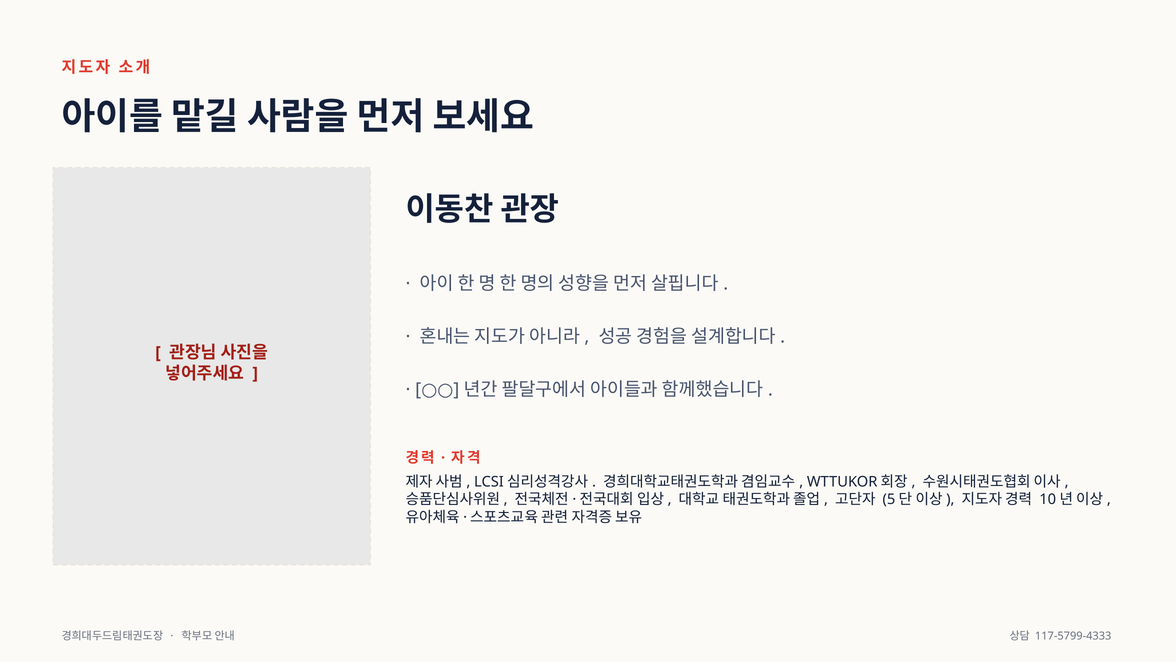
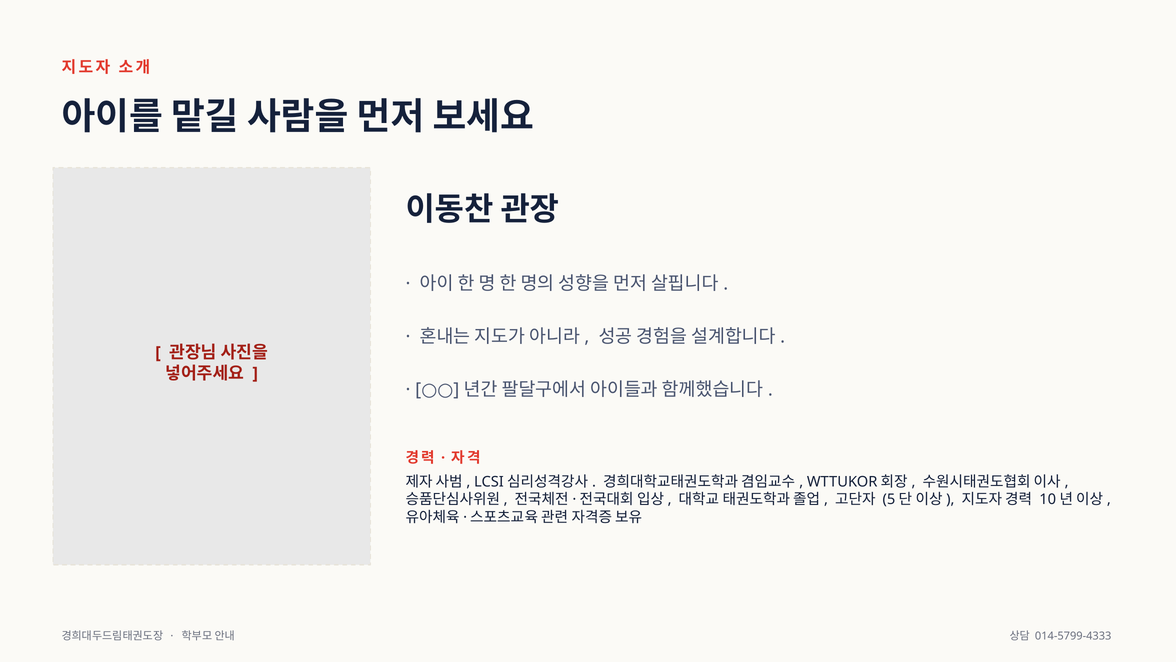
117-5799-4333: 117-5799-4333 -> 014-5799-4333
